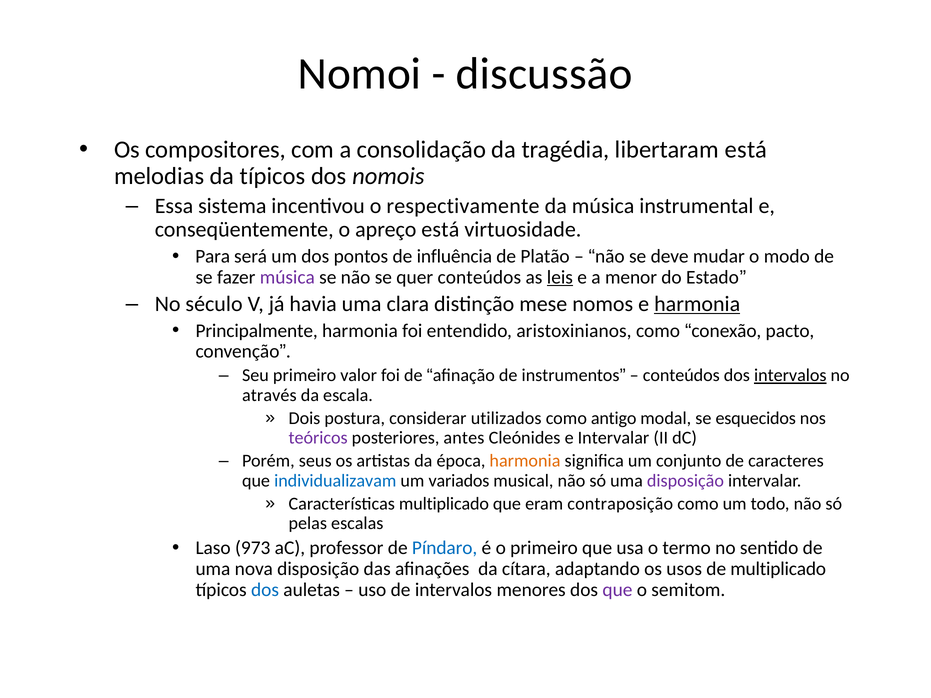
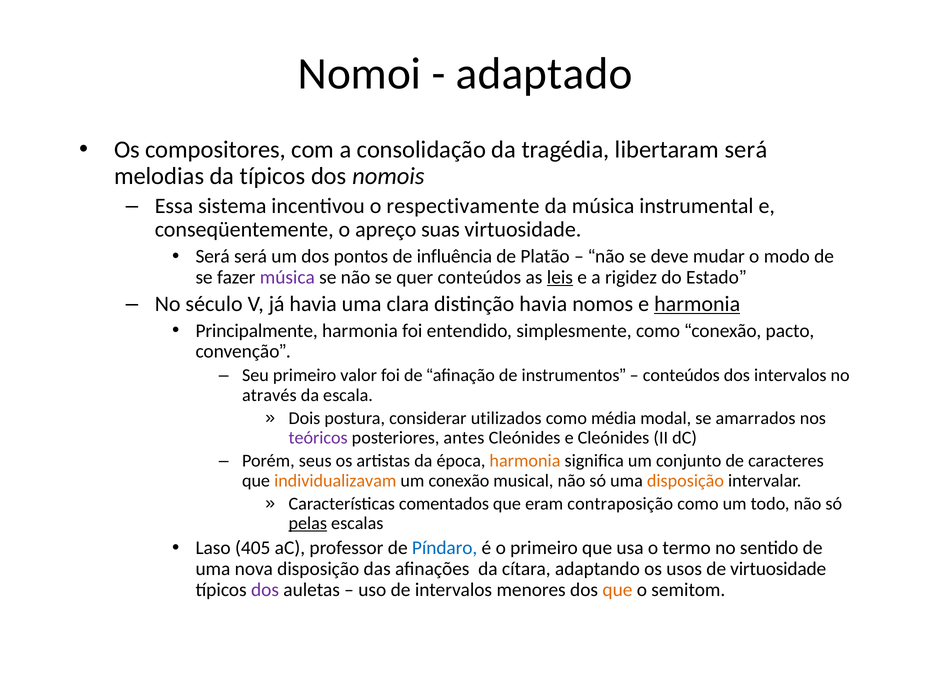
discussão: discussão -> adaptado
libertaram está: está -> será
apreço está: está -> suas
Para at (213, 256): Para -> Será
menor: menor -> rigidez
distinção mese: mese -> havia
aristoxinianos: aristoxinianos -> simplesmente
intervalos at (790, 376) underline: present -> none
antigo: antigo -> média
esquecidos: esquecidos -> amarrados
e Intervalar: Intervalar -> Cleónides
individualizavam colour: blue -> orange
um variados: variados -> conexão
disposição at (685, 481) colour: purple -> orange
Características multiplicado: multiplicado -> comentados
pelas underline: none -> present
973: 973 -> 405
de multiplicado: multiplicado -> virtuosidade
dos at (265, 590) colour: blue -> purple
que at (617, 590) colour: purple -> orange
